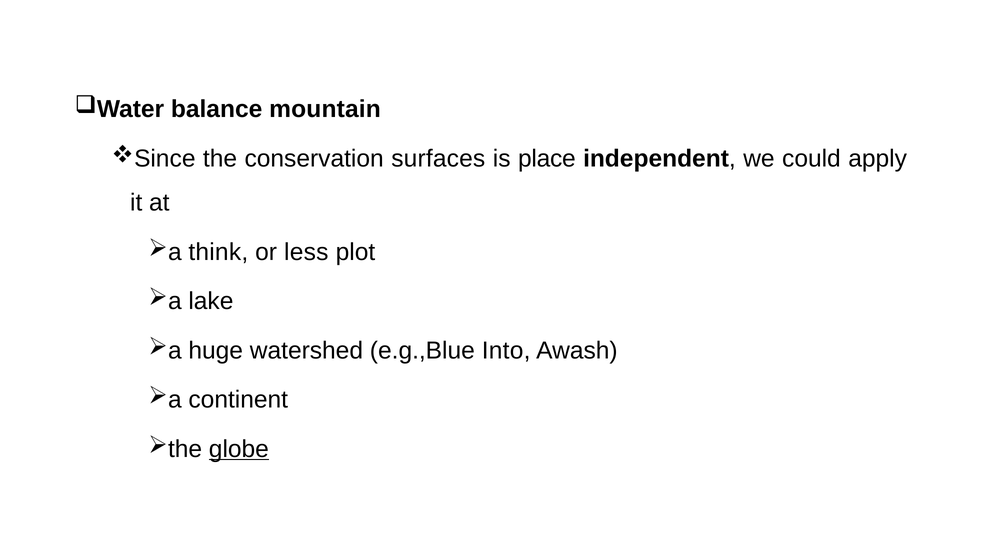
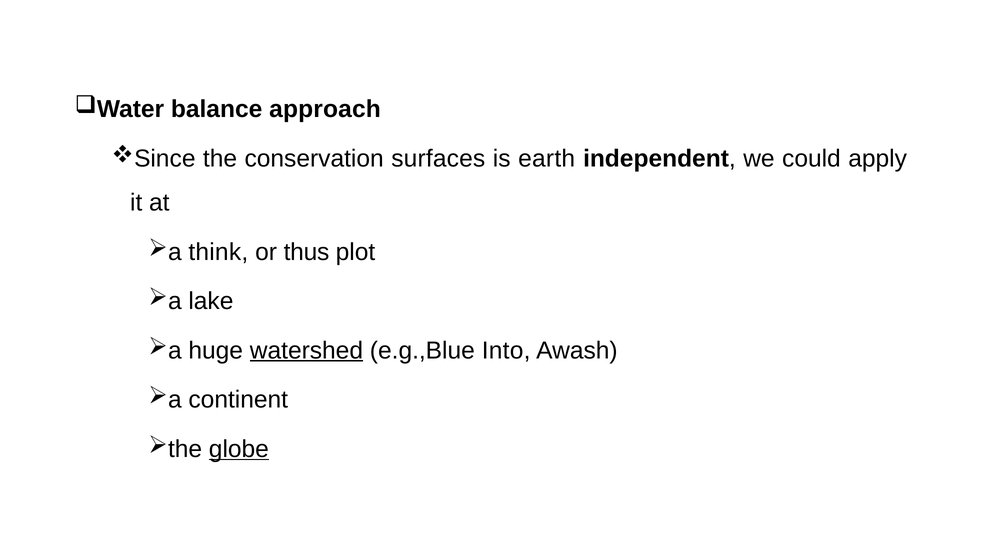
mountain: mountain -> approach
place: place -> earth
less: less -> thus
watershed underline: none -> present
